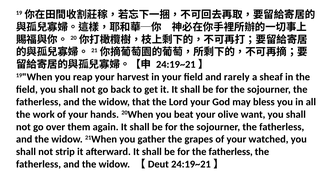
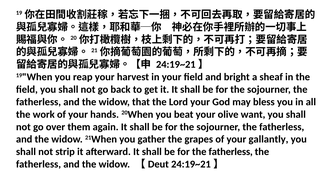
rarely: rarely -> bright
watched: watched -> gallantly
